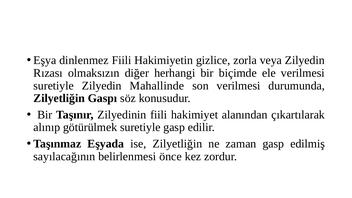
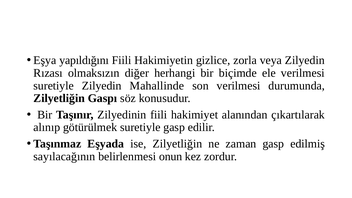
dinlenmez: dinlenmez -> yapıldığını
önce: önce -> onun
